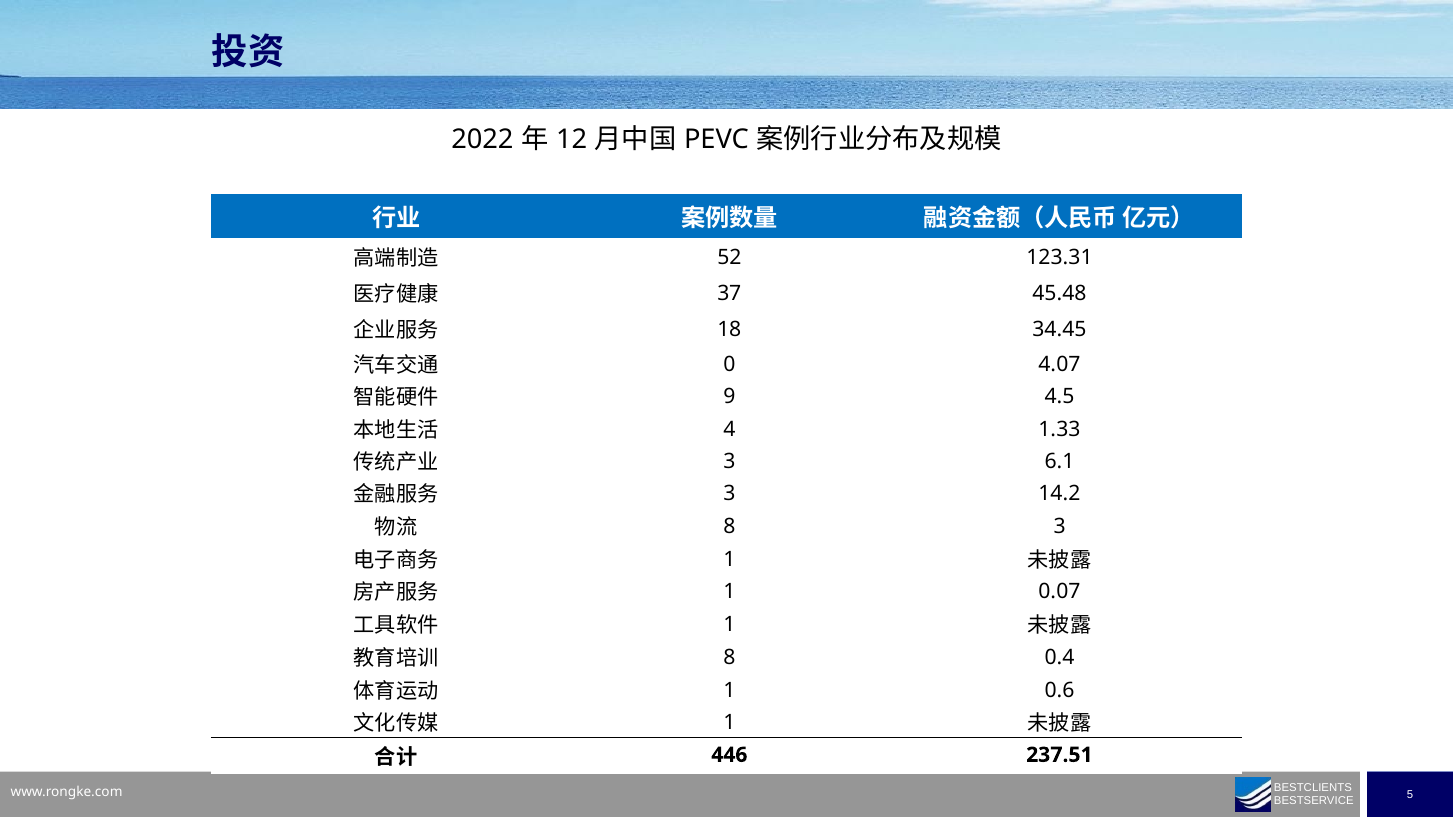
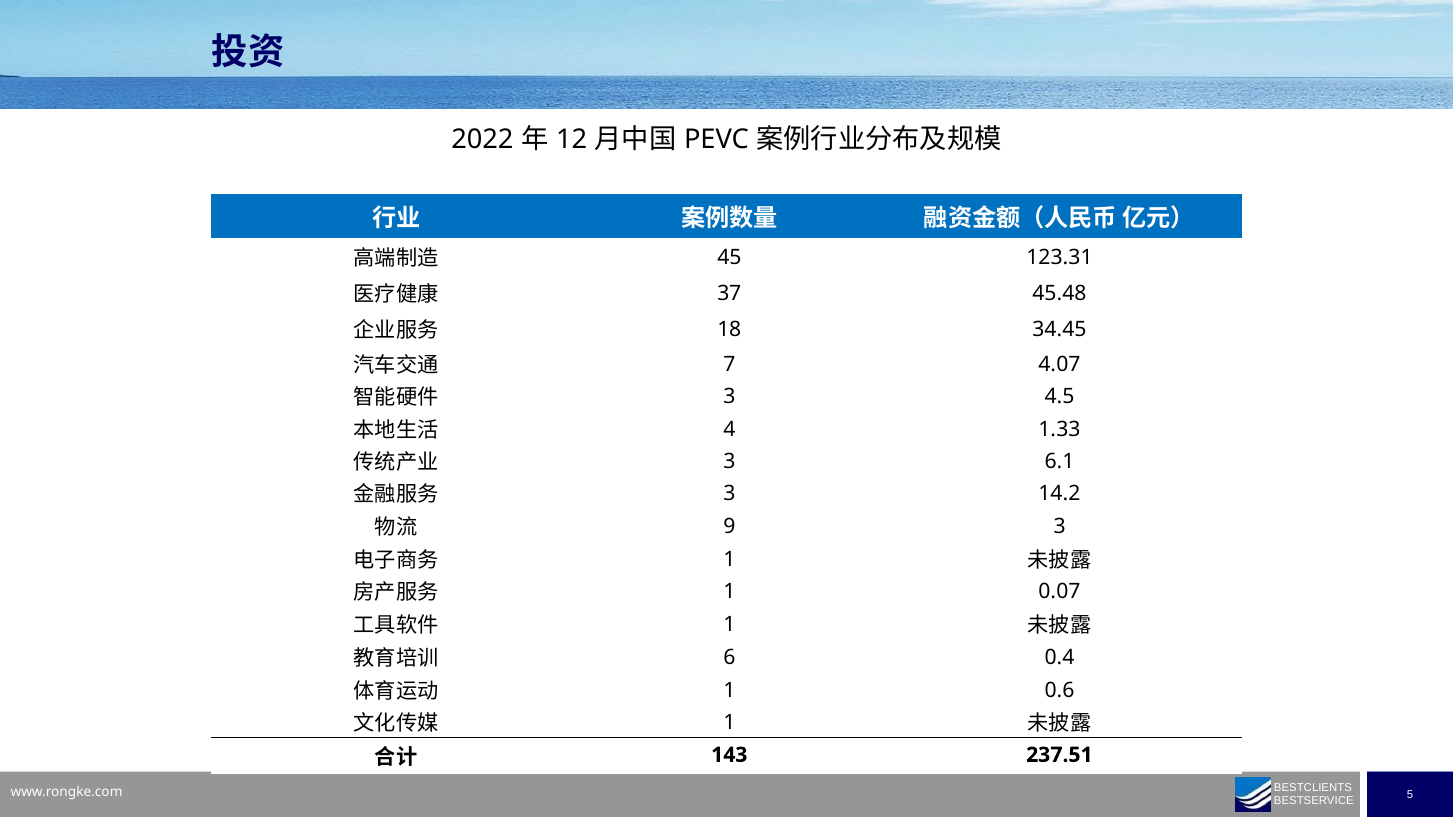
52: 52 -> 45
0: 0 -> 7
9 at (729, 397): 9 -> 3
8 at (729, 527): 8 -> 9
8 at (729, 658): 8 -> 6
446: 446 -> 143
